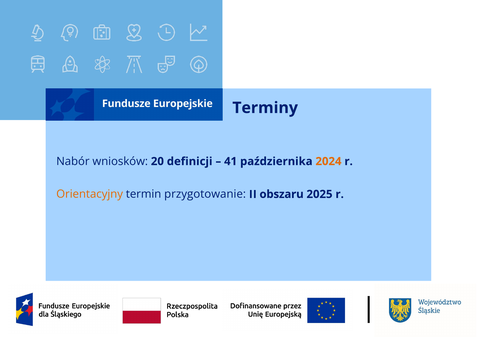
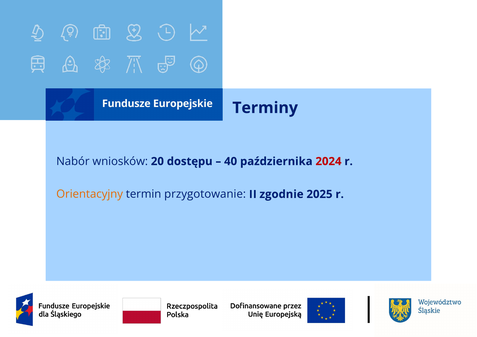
definicji: definicji -> dostępu
41: 41 -> 40
2024 colour: orange -> red
obszaru: obszaru -> zgodnie
